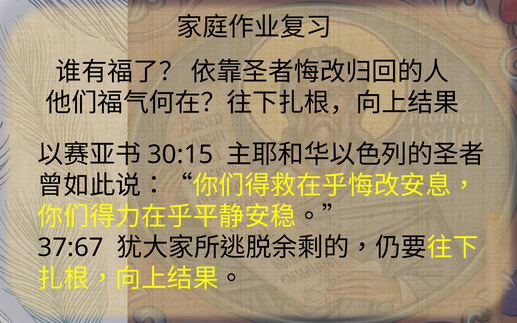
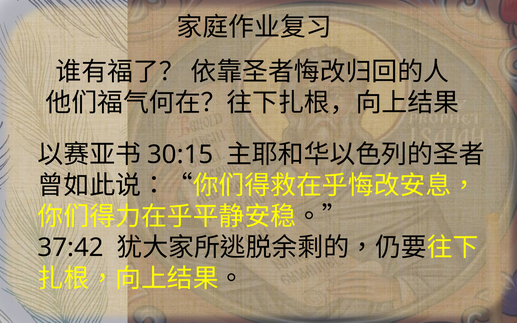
37:67: 37:67 -> 37:42
